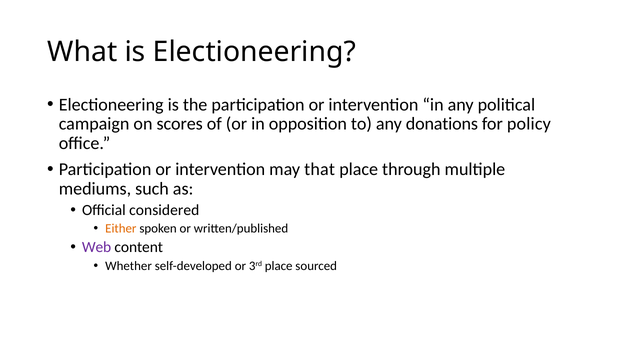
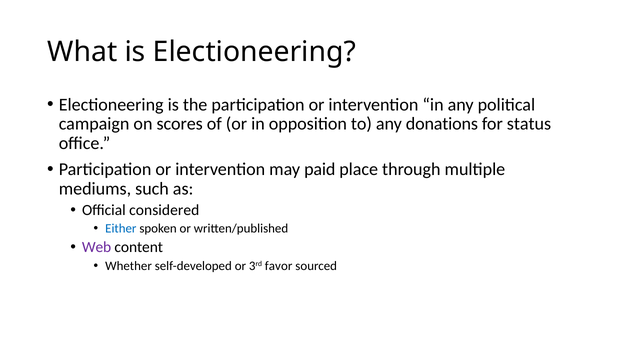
policy: policy -> status
that: that -> paid
Either colour: orange -> blue
3rd place: place -> favor
